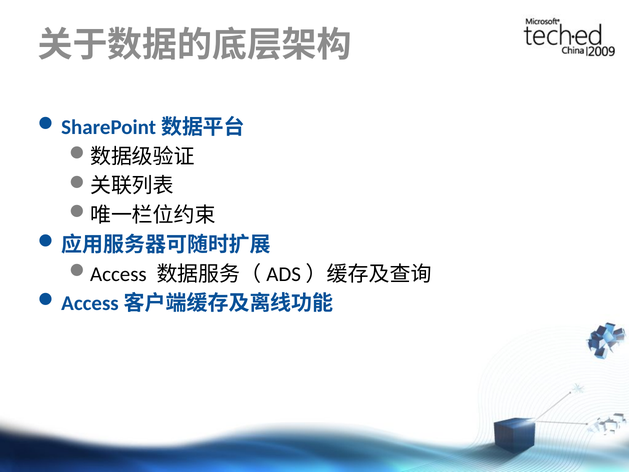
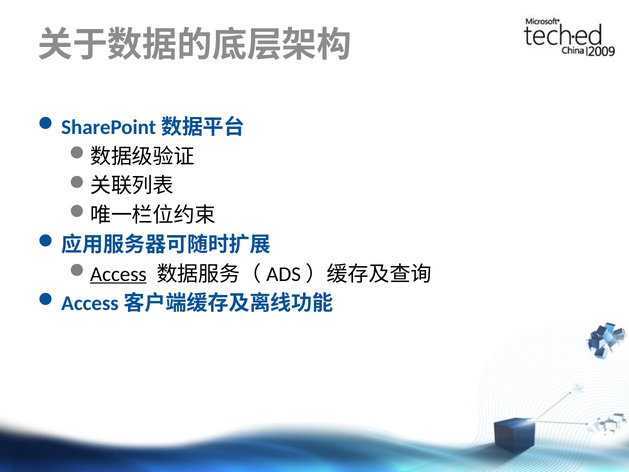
Access underline: none -> present
